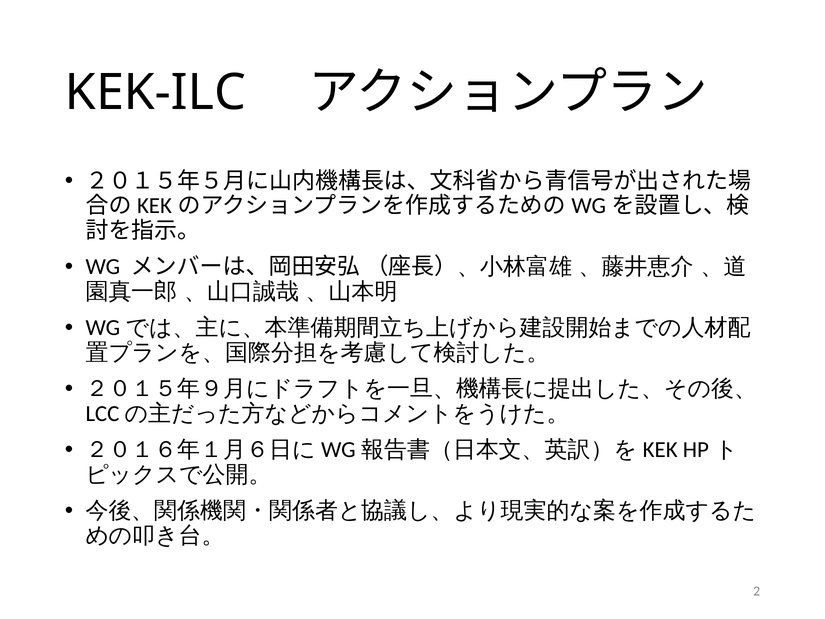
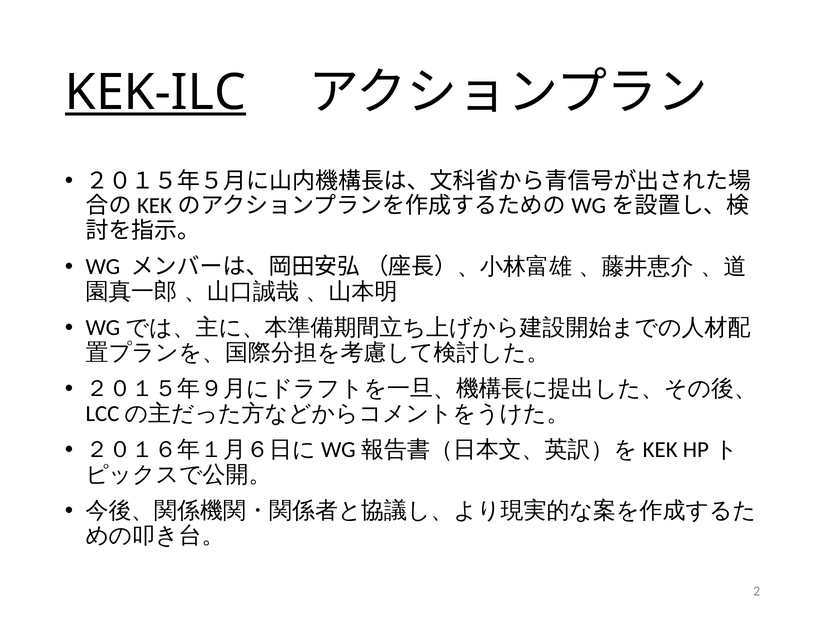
KEK-ILC underline: none -> present
